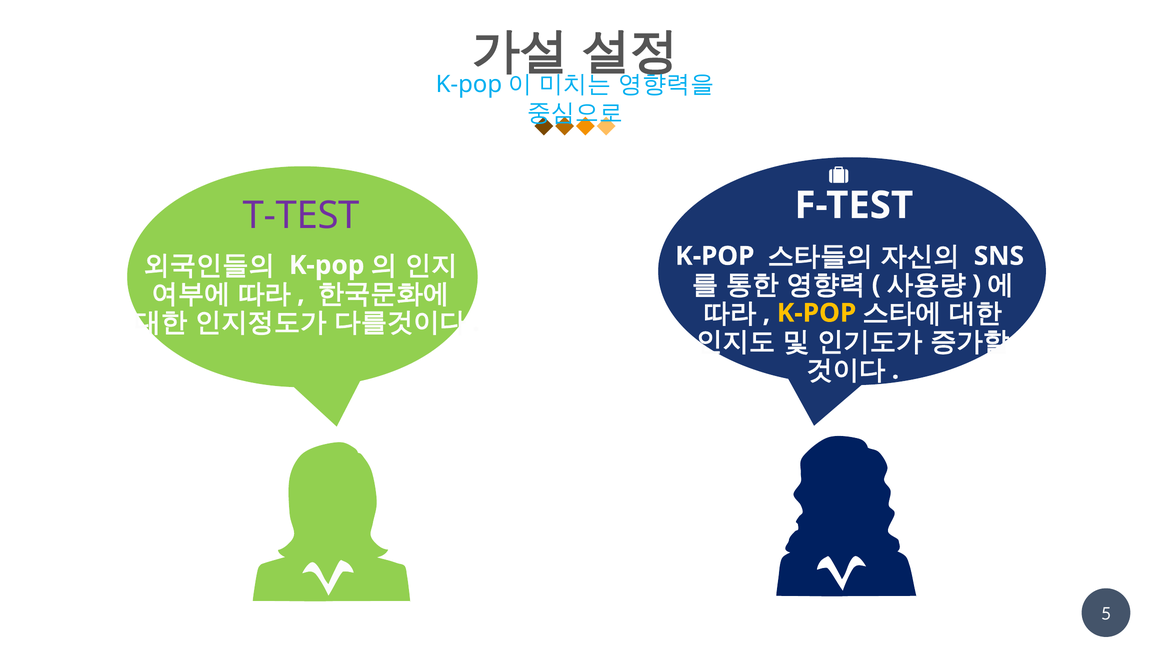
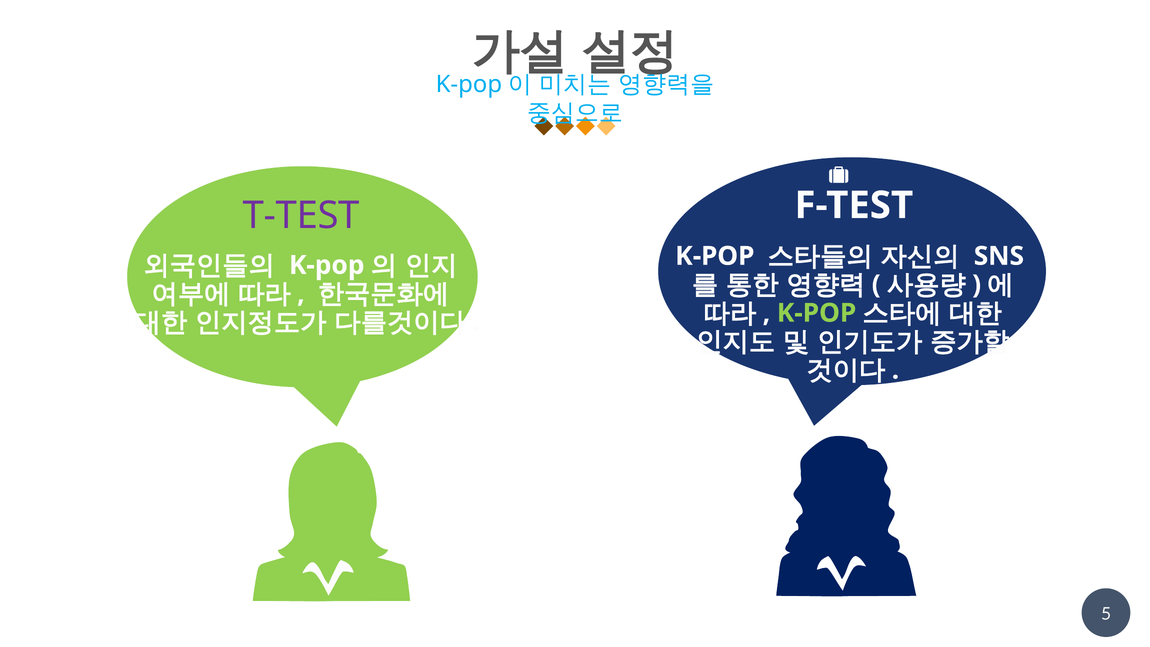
K-POP at (817, 313) colour: yellow -> light green
